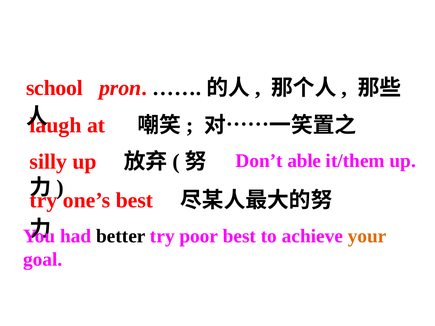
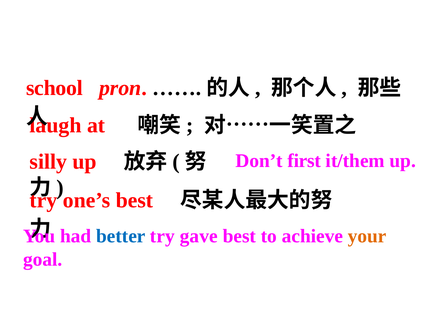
able: able -> first
better colour: black -> blue
poor: poor -> gave
